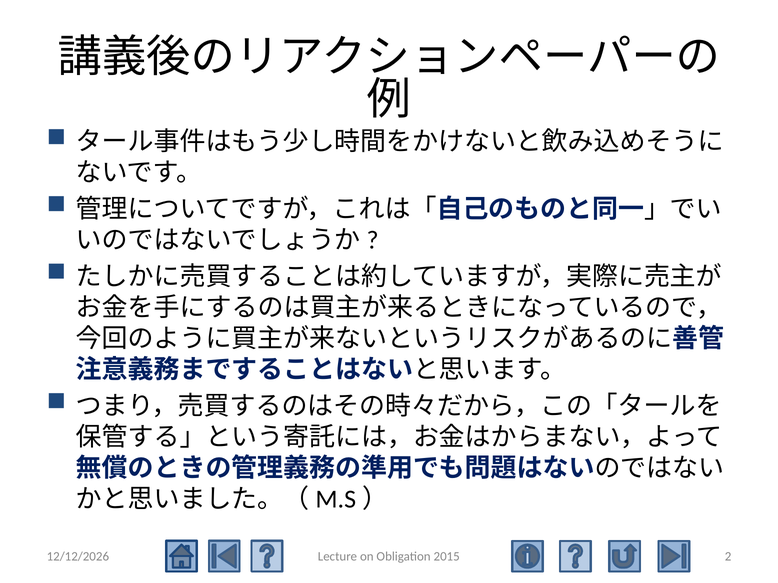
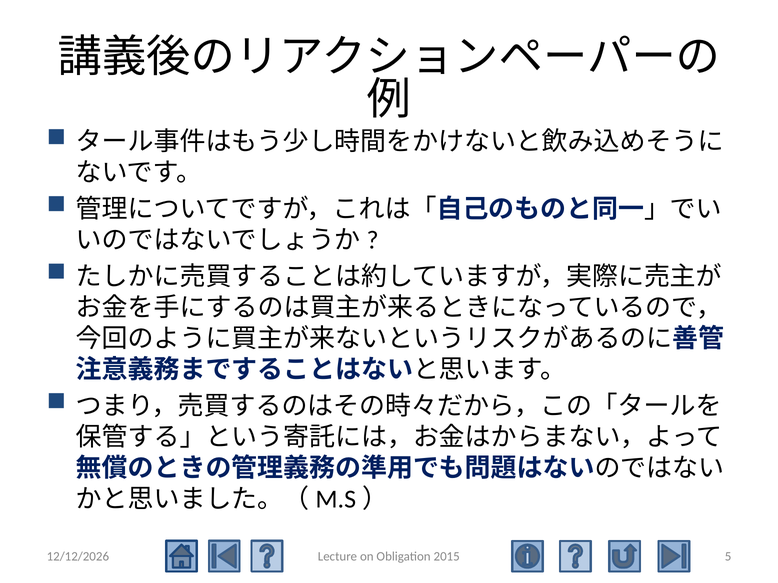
2: 2 -> 5
